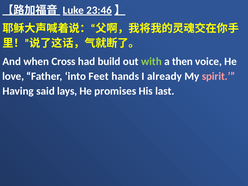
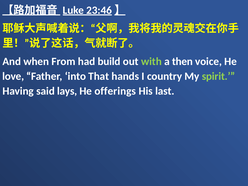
Cross: Cross -> From
Feet: Feet -> That
already: already -> country
spirit colour: pink -> light green
promises: promises -> offerings
